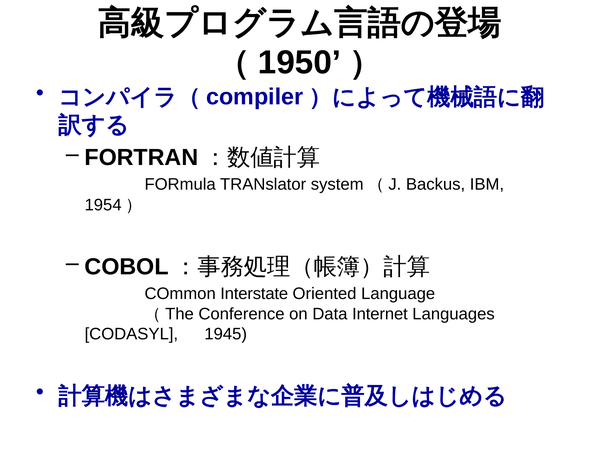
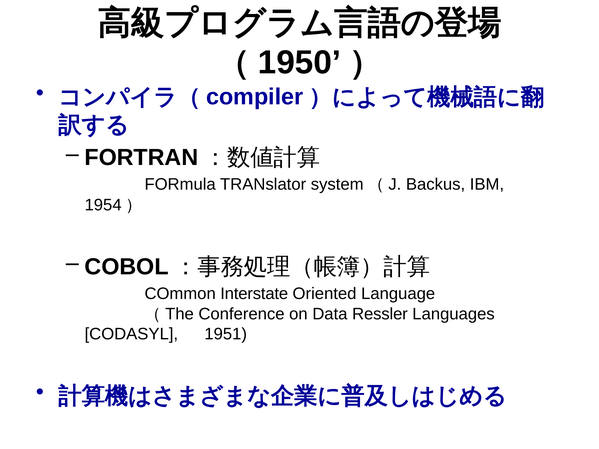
Internet: Internet -> Ressler
1945: 1945 -> 1951
